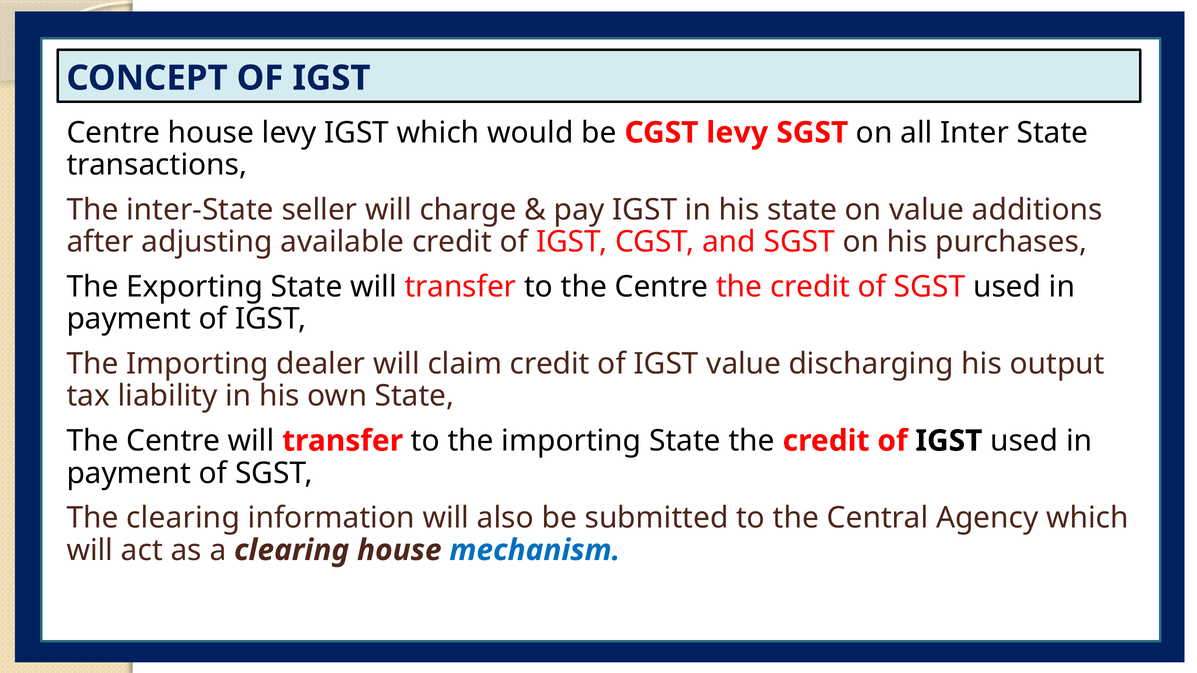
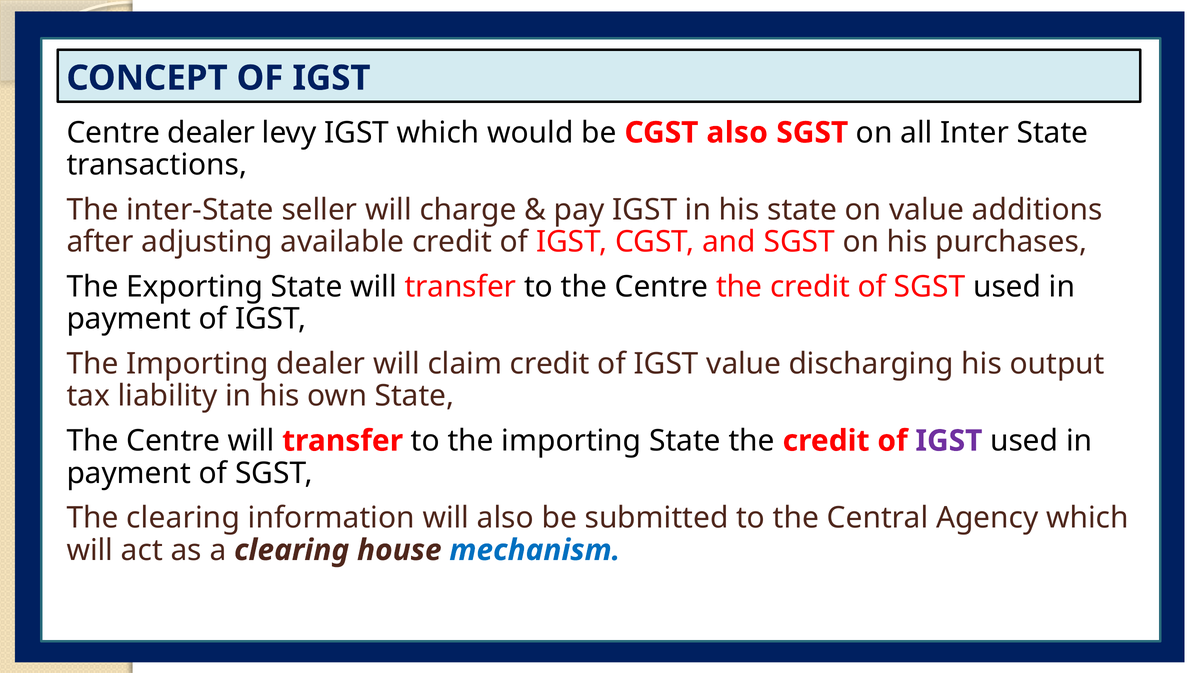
Centre house: house -> dealer
CGST levy: levy -> also
IGST at (949, 441) colour: black -> purple
